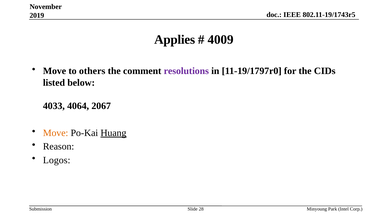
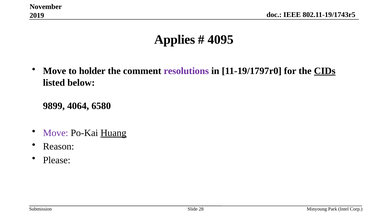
4009: 4009 -> 4095
others: others -> holder
CIDs underline: none -> present
4033: 4033 -> 9899
2067: 2067 -> 6580
Move at (56, 133) colour: orange -> purple
Logos: Logos -> Please
